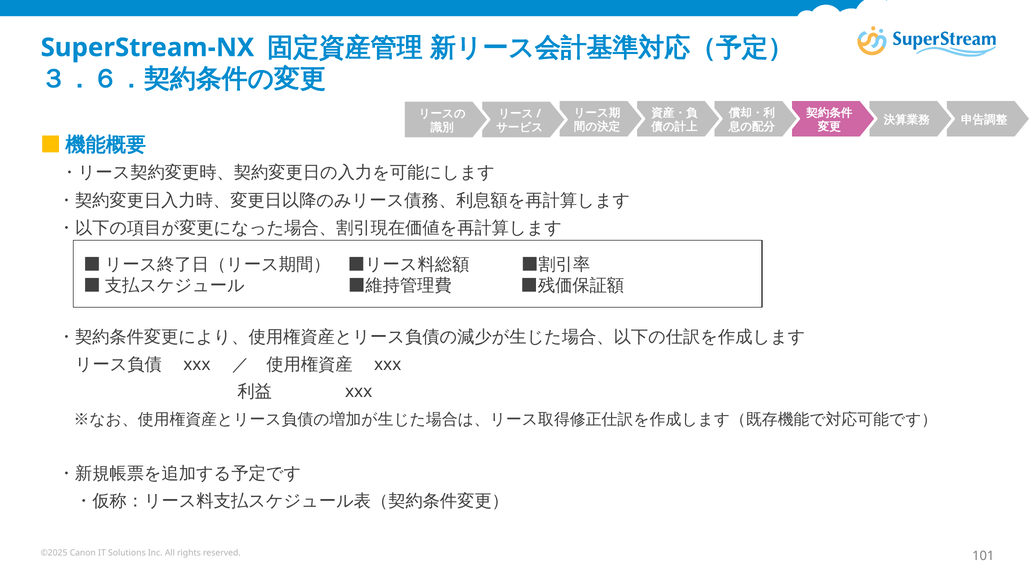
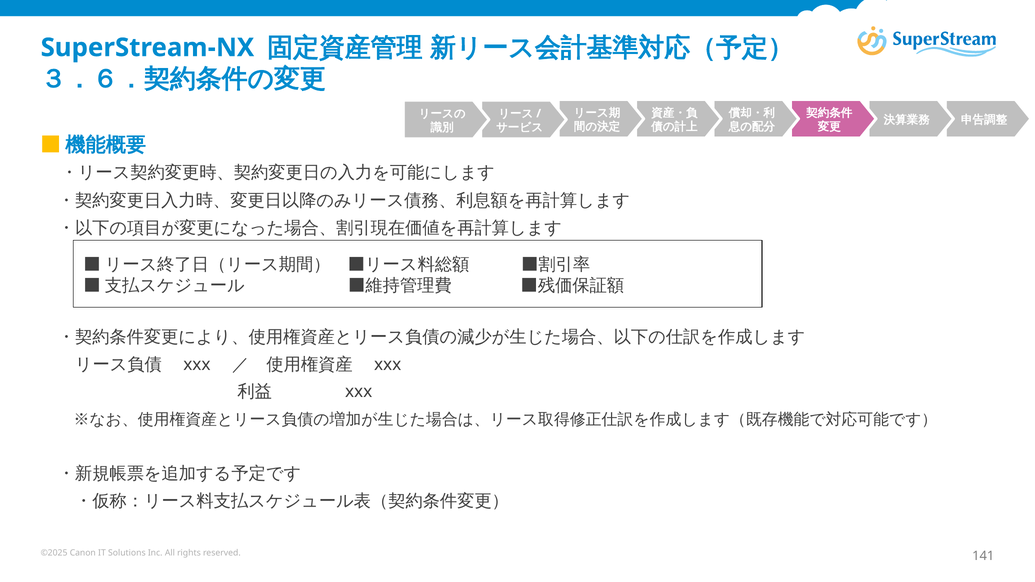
101: 101 -> 141
